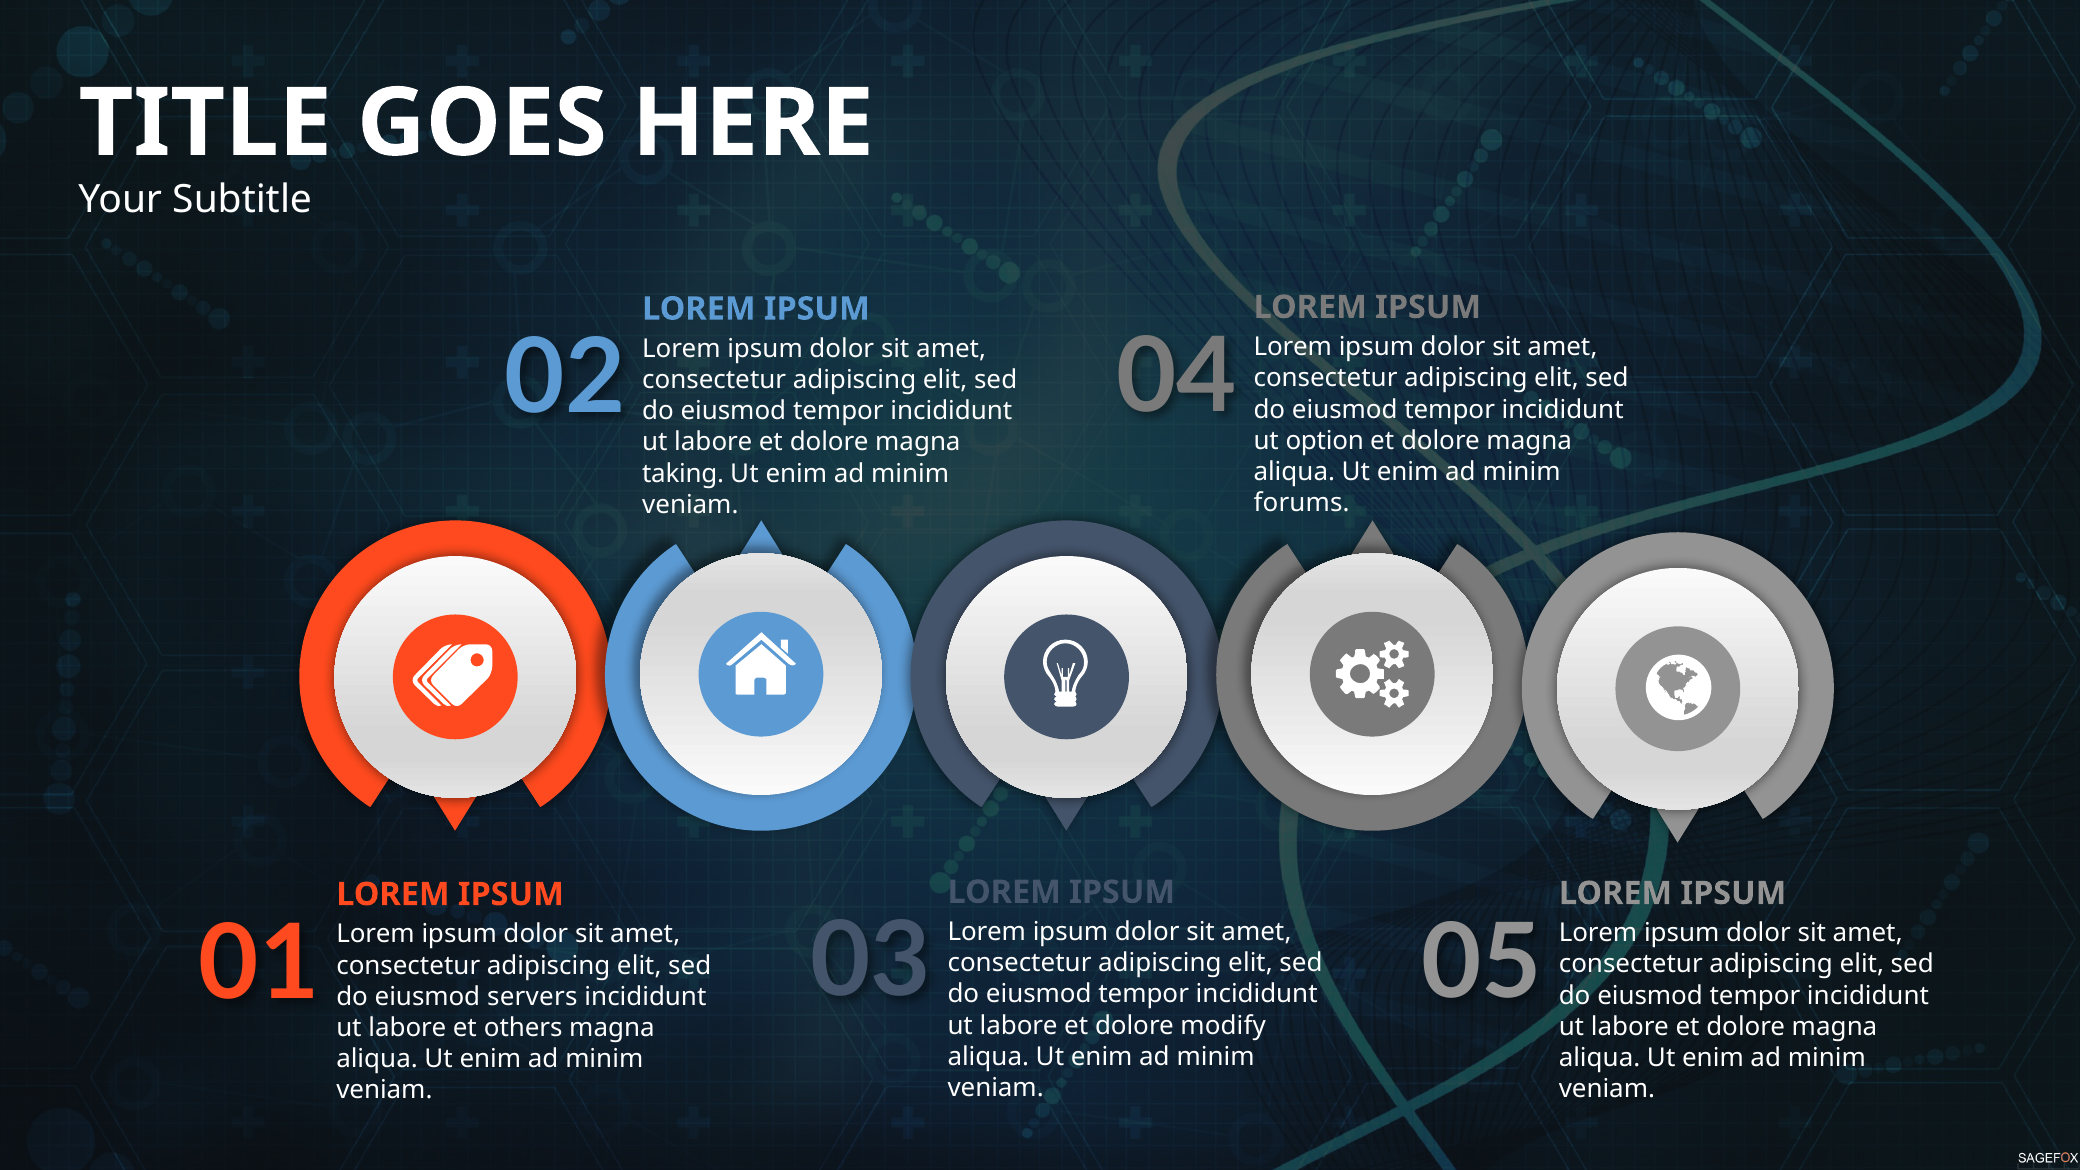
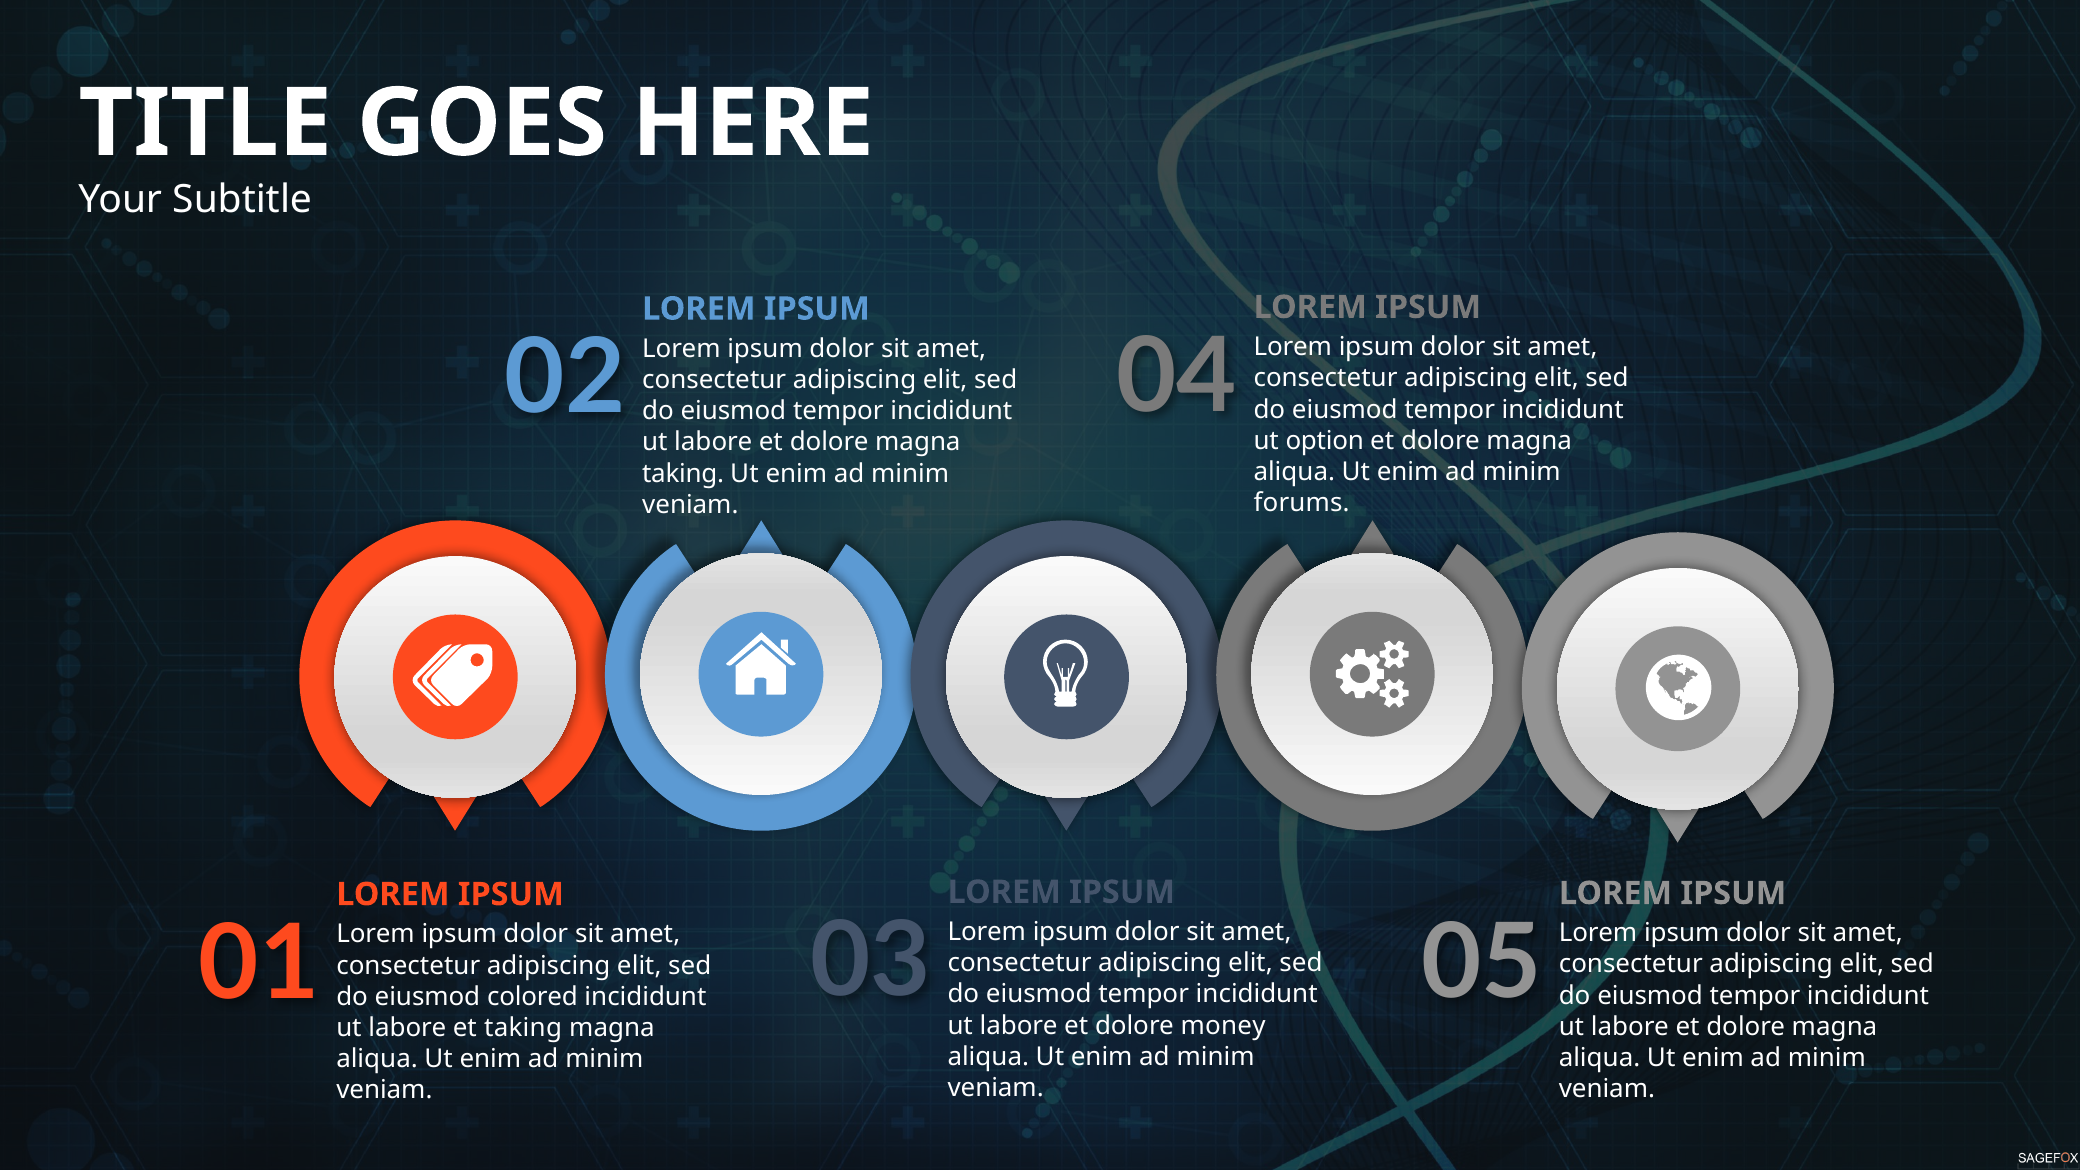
servers: servers -> colored
modify: modify -> money
et others: others -> taking
